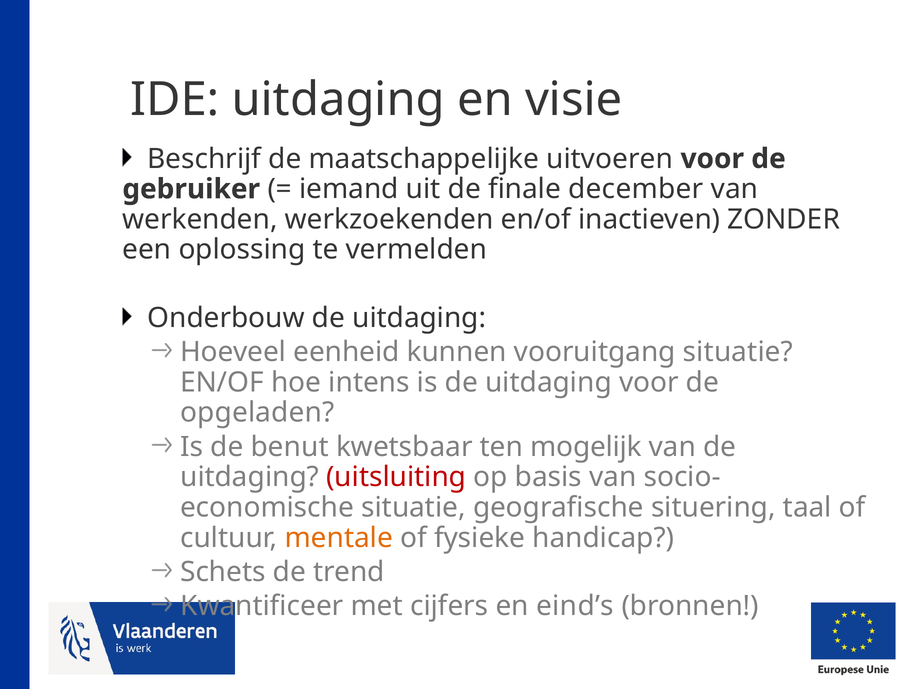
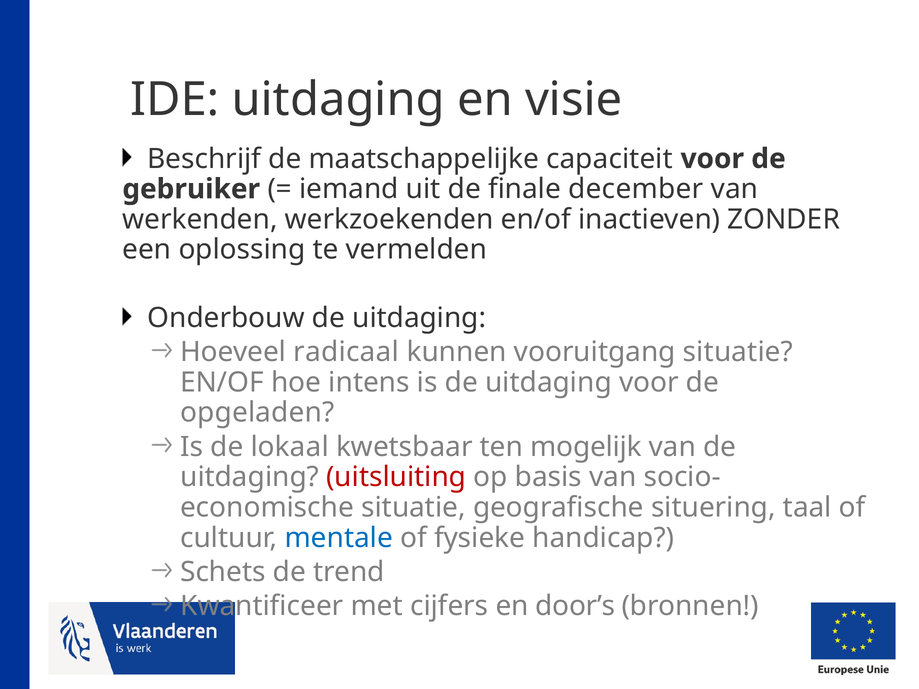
uitvoeren: uitvoeren -> capaciteit
eenheid: eenheid -> radicaal
benut: benut -> lokaal
mentale colour: orange -> blue
eind’s: eind’s -> door’s
